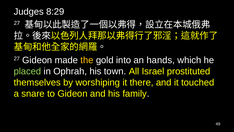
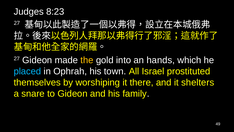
8:29: 8:29 -> 8:23
placed colour: light green -> light blue
touched: touched -> shelters
